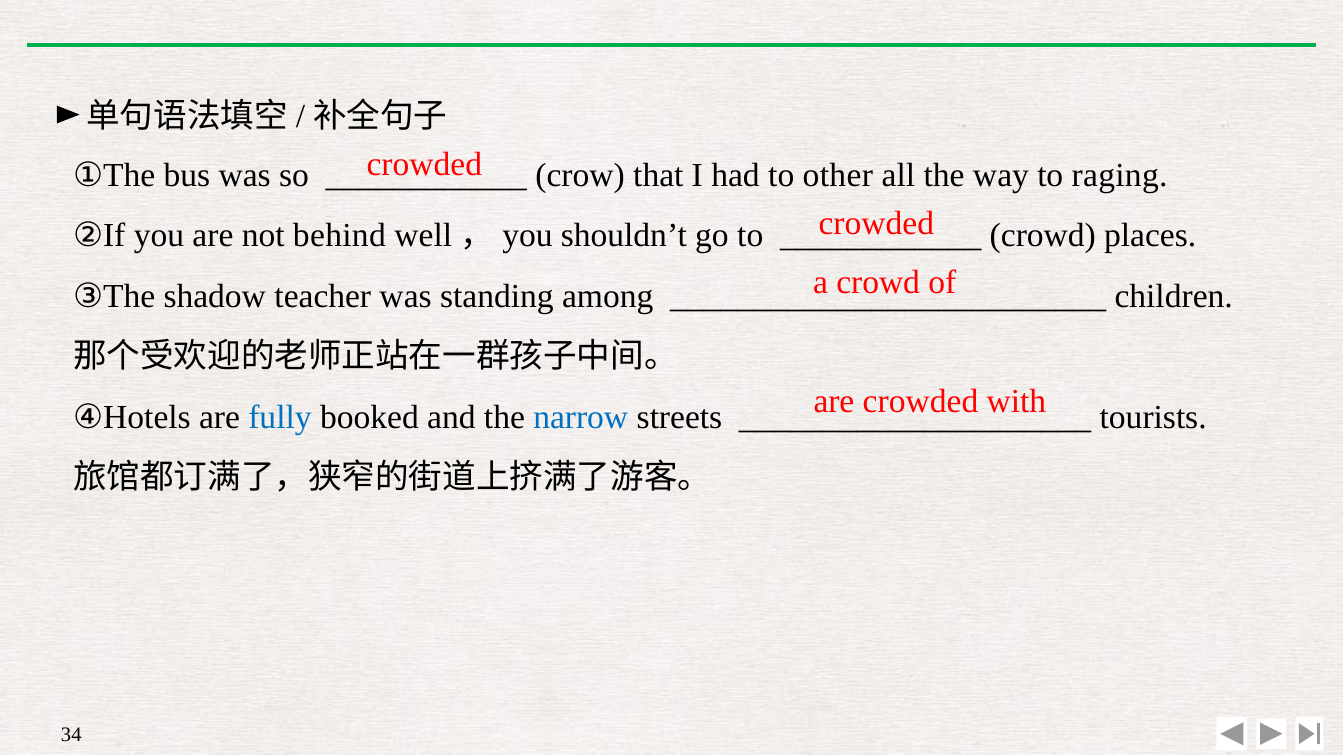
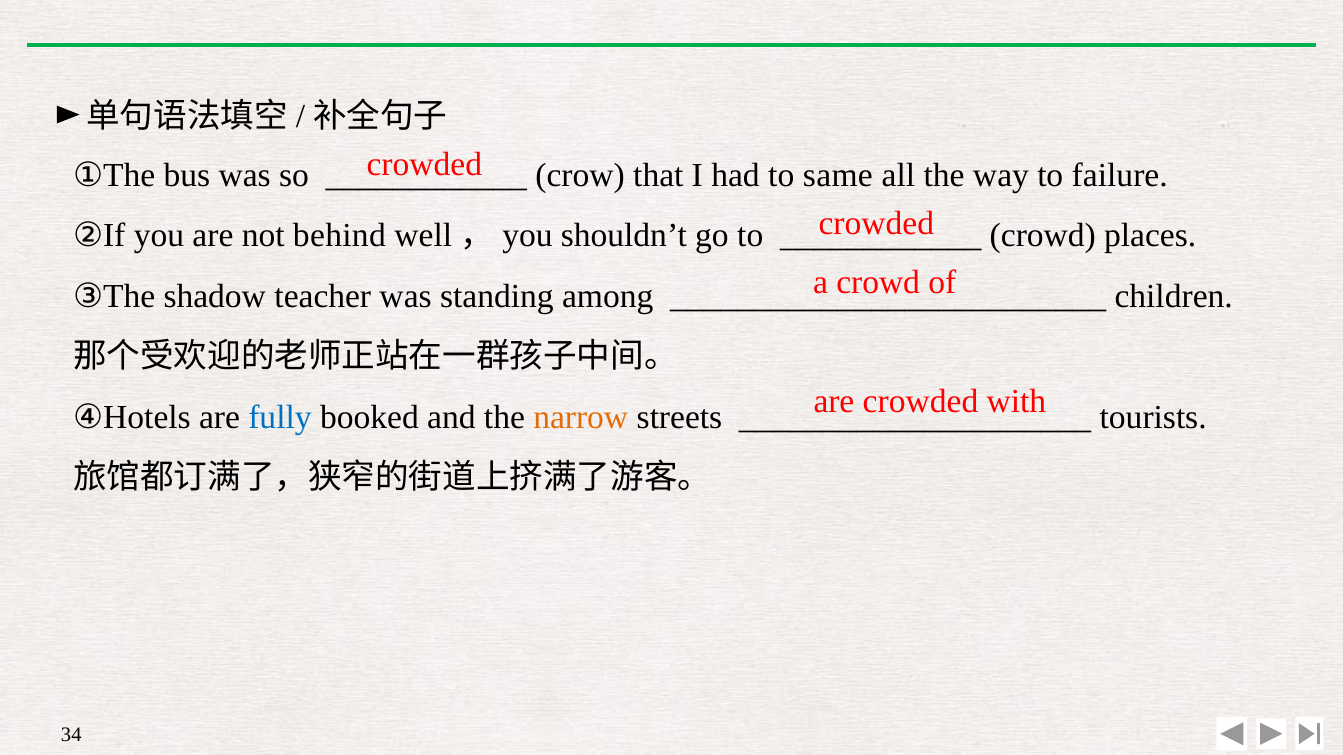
other: other -> same
raging: raging -> failure
narrow colour: blue -> orange
